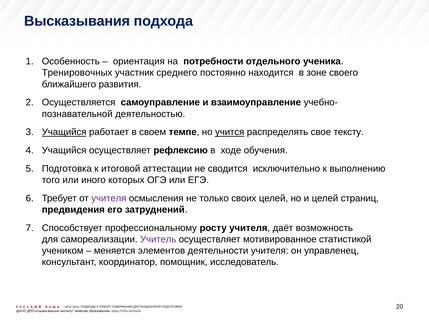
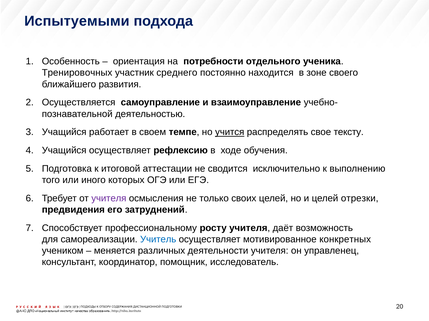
Высказывания: Высказывания -> Испытуемыми
Учащийся at (64, 132) underline: present -> none
страниц: страниц -> отрезки
Учитель colour: purple -> blue
статистикой: статистикой -> конкретных
элементов: элементов -> различных
